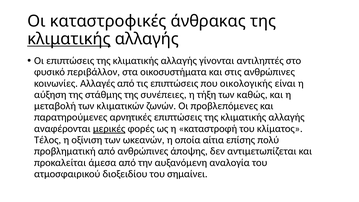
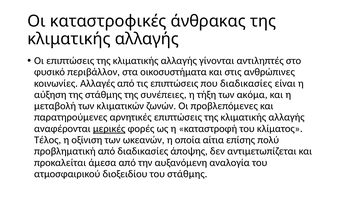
κλιματικής at (69, 39) underline: present -> none
που οικολογικής: οικολογικής -> διαδικασίες
καθώς: καθώς -> ακόμα
από ανθρώπινες: ανθρώπινες -> διαδικασίες
του σημαίνει: σημαίνει -> στάθμης
